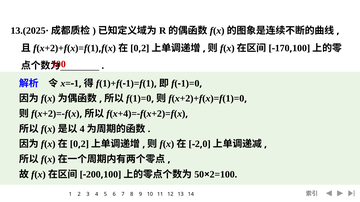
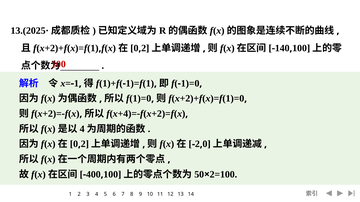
170: 170 -> 140
200: 200 -> 400
